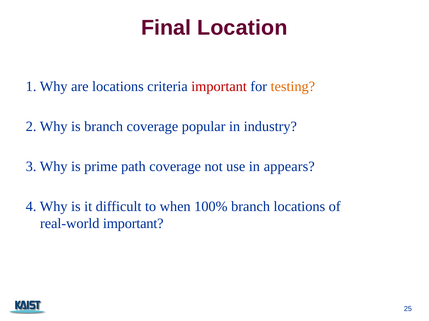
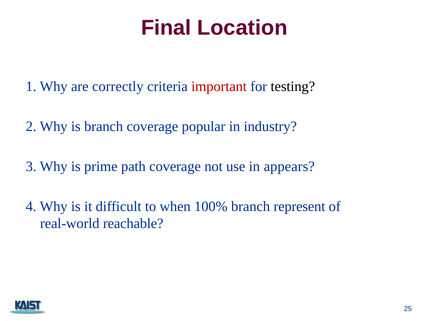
are locations: locations -> correctly
testing colour: orange -> black
branch locations: locations -> represent
real-world important: important -> reachable
